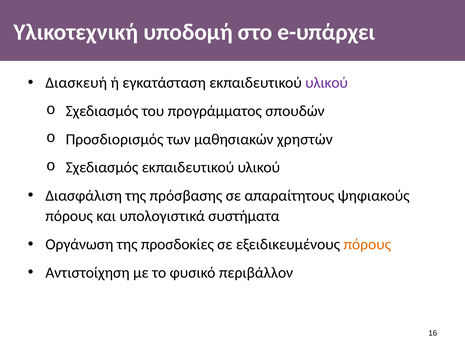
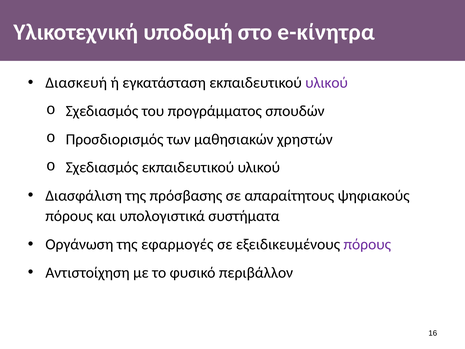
e-υπάρχει: e-υπάρχει -> e-κίνητρα
προσδοκίες: προσδοκίες -> εφαρμογές
πόρους at (367, 244) colour: orange -> purple
